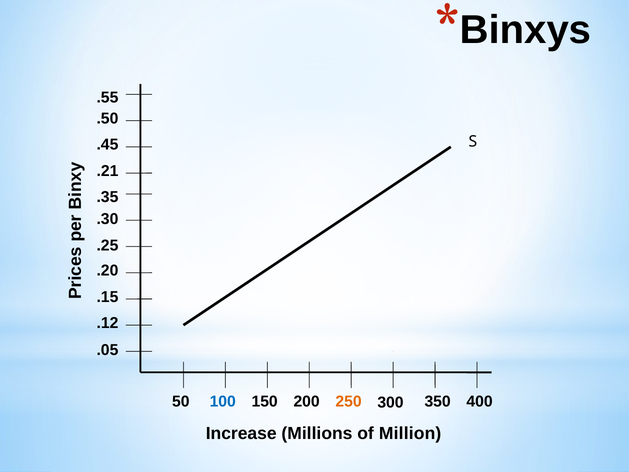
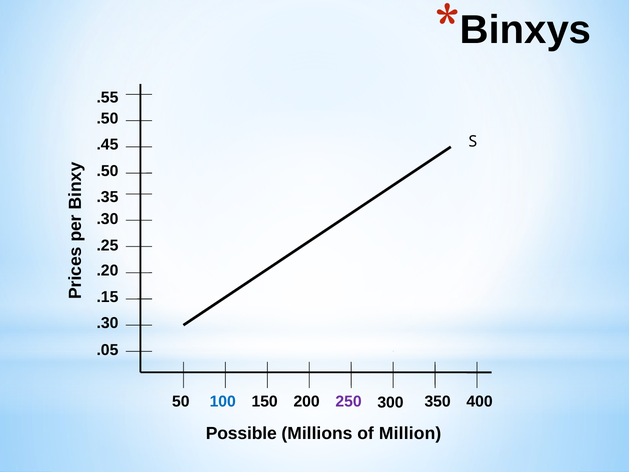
.21 at (107, 171): .21 -> .50
.12 at (107, 323): .12 -> .30
250 colour: orange -> purple
Increase: Increase -> Possible
